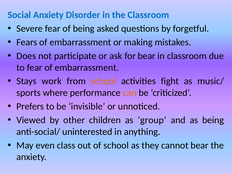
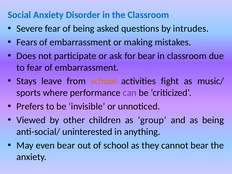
forgetful: forgetful -> intrudes
work: work -> leave
can colour: orange -> purple
even class: class -> bear
